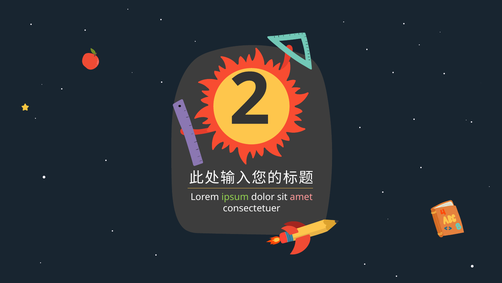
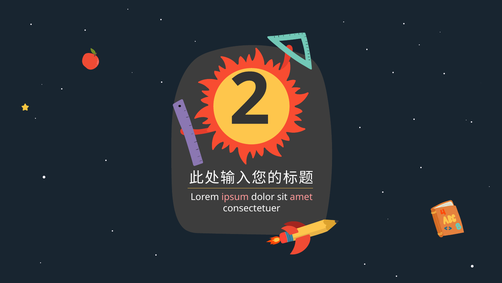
ipsum colour: light green -> pink
